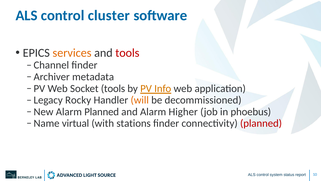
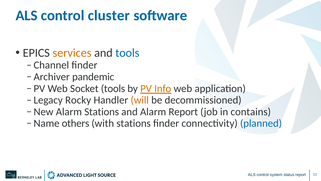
tools at (127, 53) colour: red -> blue
metadata: metadata -> pandemic
Alarm Planned: Planned -> Stations
Alarm Higher: Higher -> Report
phoebus: phoebus -> contains
virtual: virtual -> others
planned at (261, 123) colour: red -> blue
